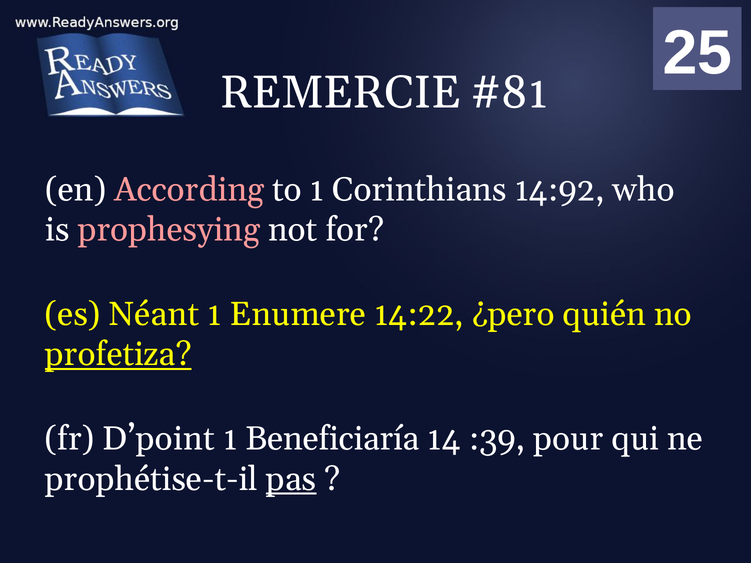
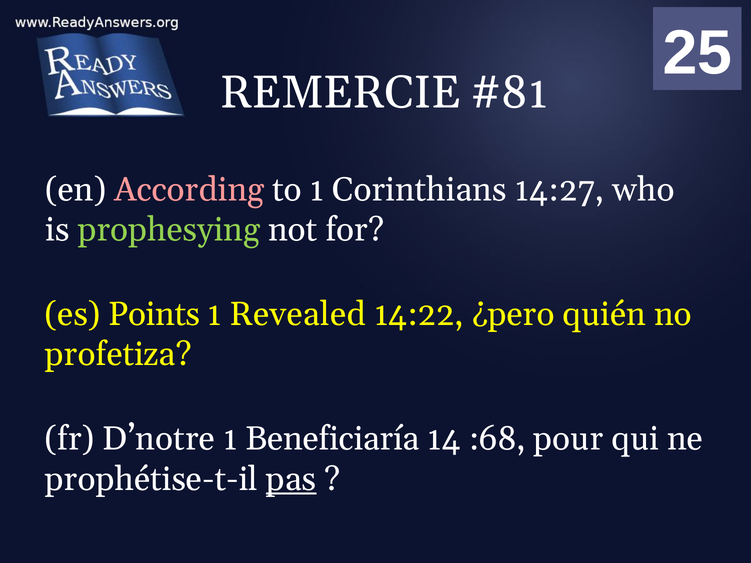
14:92: 14:92 -> 14:27
prophesying colour: pink -> light green
Néant: Néant -> Points
Enumere: Enumere -> Revealed
profetiza underline: present -> none
D’point: D’point -> D’notre
:39: :39 -> :68
